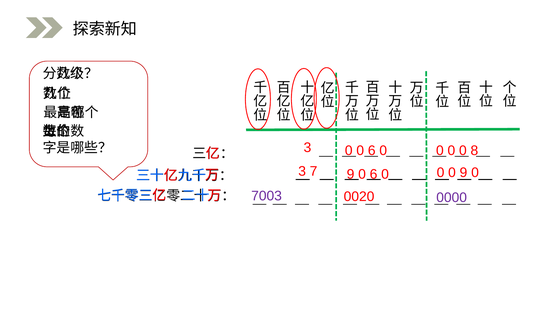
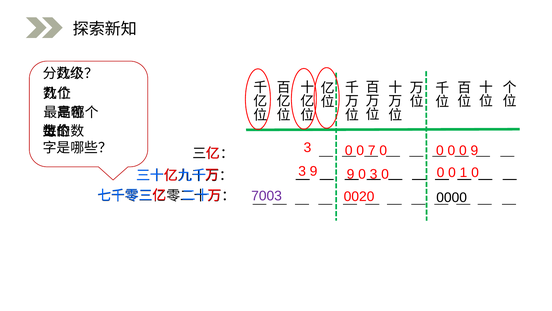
0 0 6: 6 -> 7
0 8: 8 -> 9
9 0 6: 6 -> 3
0 9: 9 -> 1
3 7: 7 -> 9
0000 colour: purple -> black
